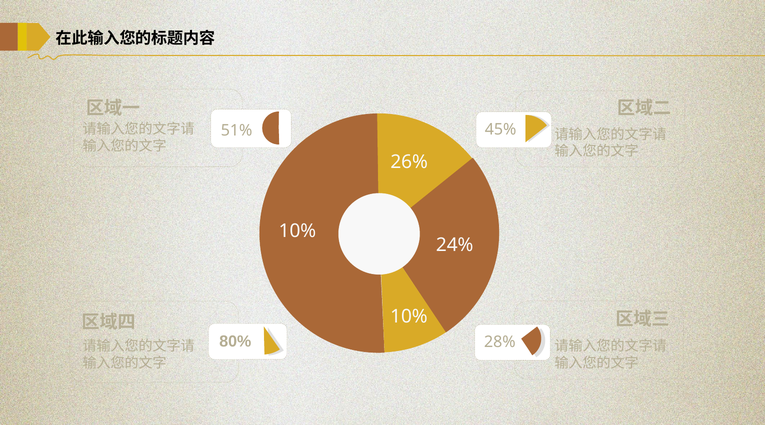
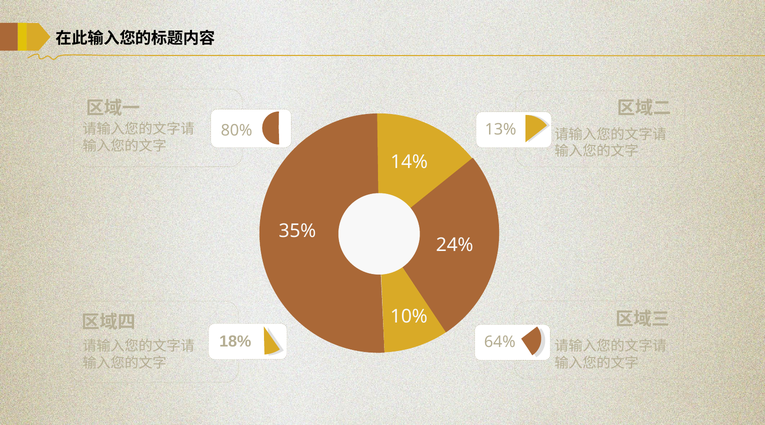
45%: 45% -> 13%
51%: 51% -> 80%
26%: 26% -> 14%
10% at (297, 231): 10% -> 35%
80%: 80% -> 18%
28%: 28% -> 64%
